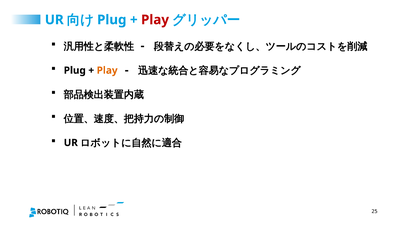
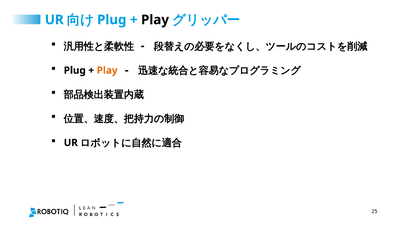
Play at (155, 20) colour: red -> black
